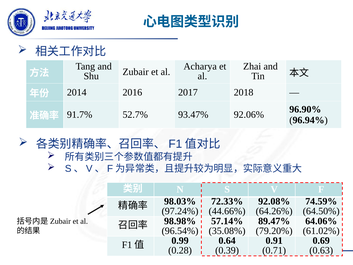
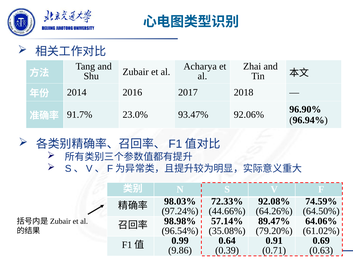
52.7%: 52.7% -> 23.0%
0.28: 0.28 -> 9.86
